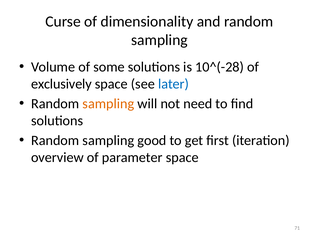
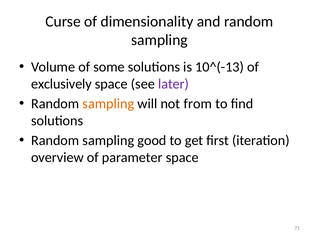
10^(-28: 10^(-28 -> 10^(-13
later colour: blue -> purple
need: need -> from
